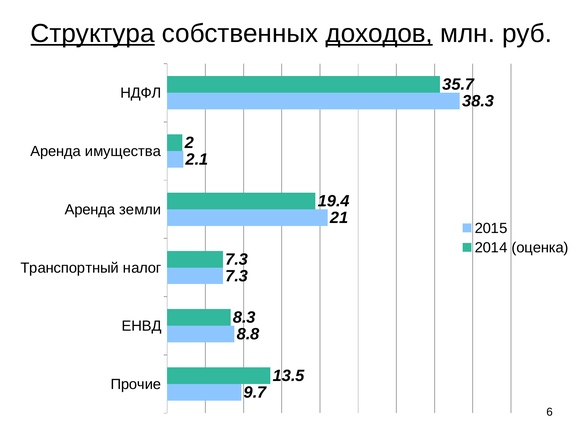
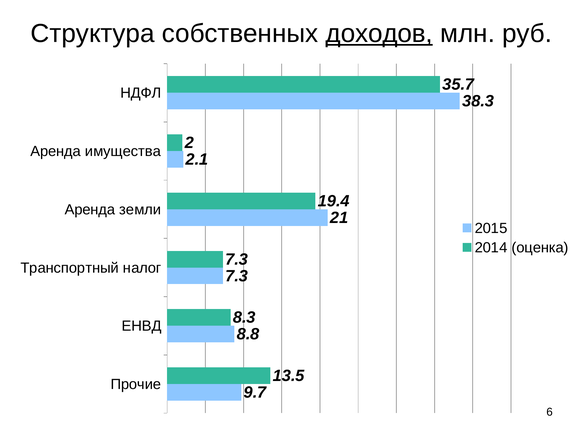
Структура underline: present -> none
